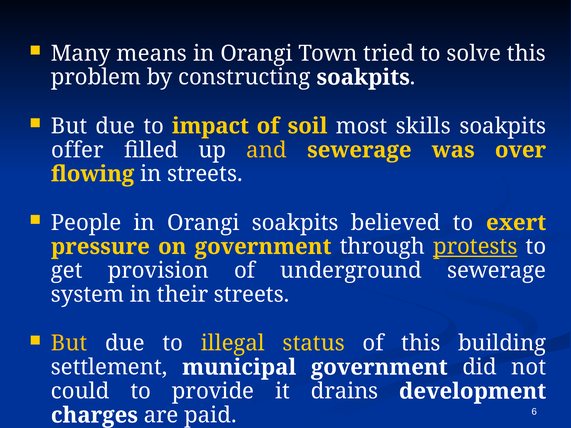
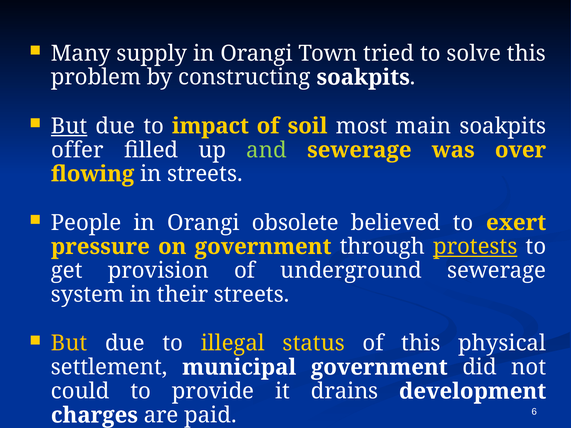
means: means -> supply
But at (69, 126) underline: none -> present
skills: skills -> main
and colour: yellow -> light green
Orangi soakpits: soakpits -> obsolete
building: building -> physical
